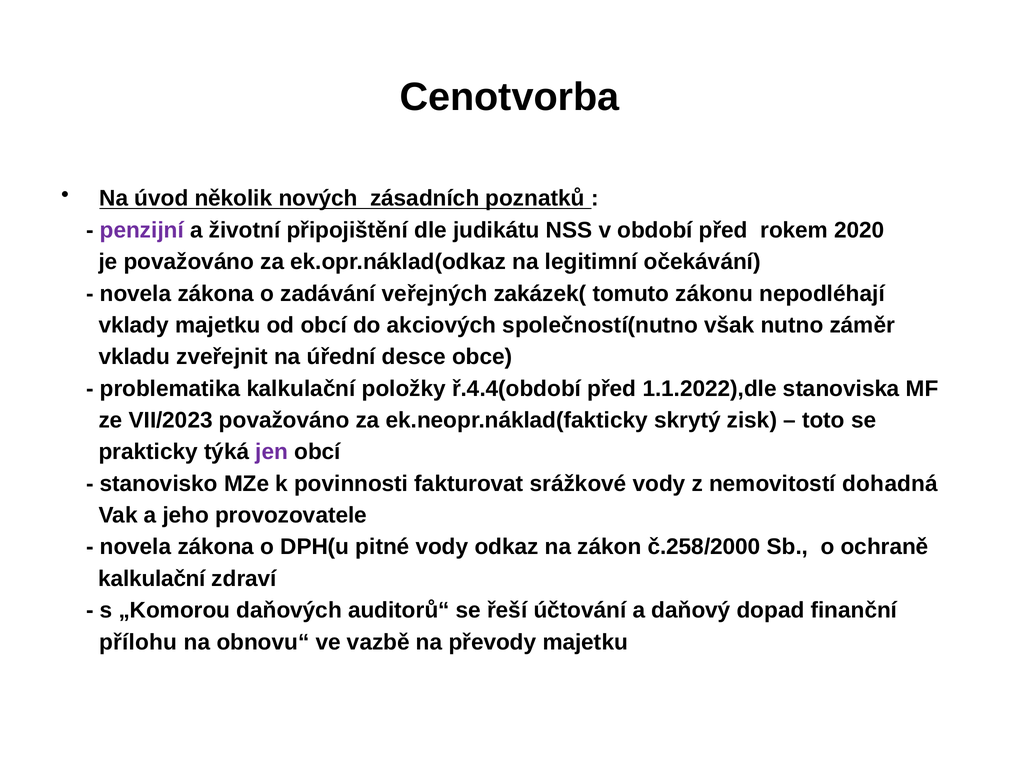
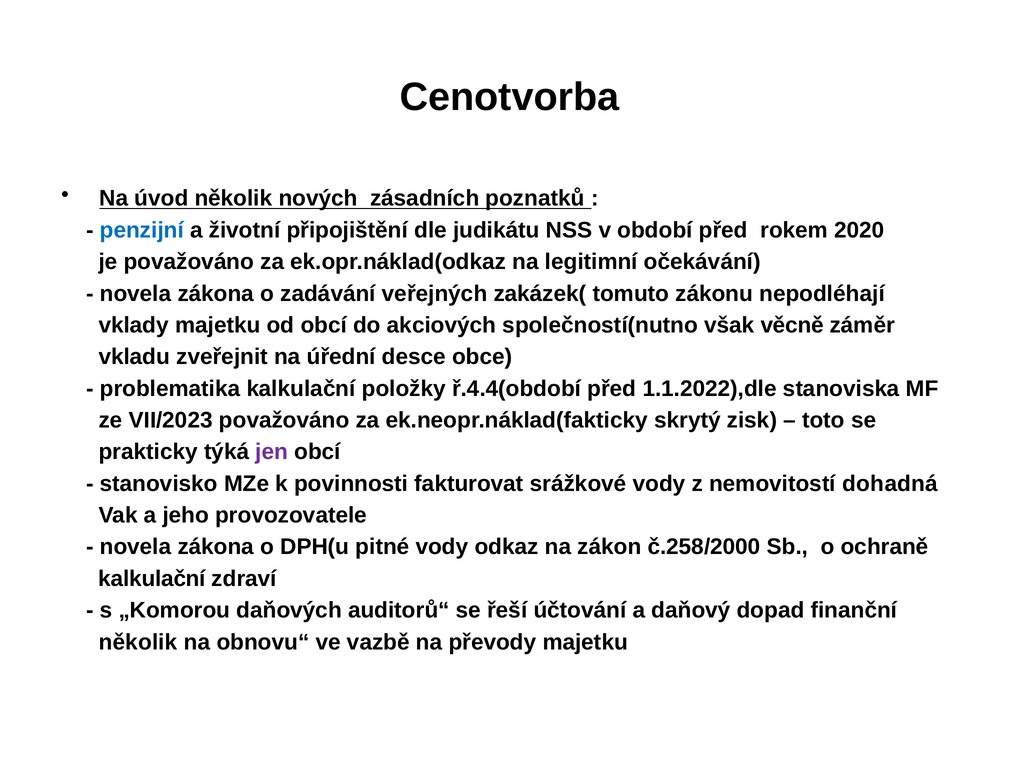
penzijní colour: purple -> blue
nutno: nutno -> věcně
přílohu at (138, 642): přílohu -> několik
